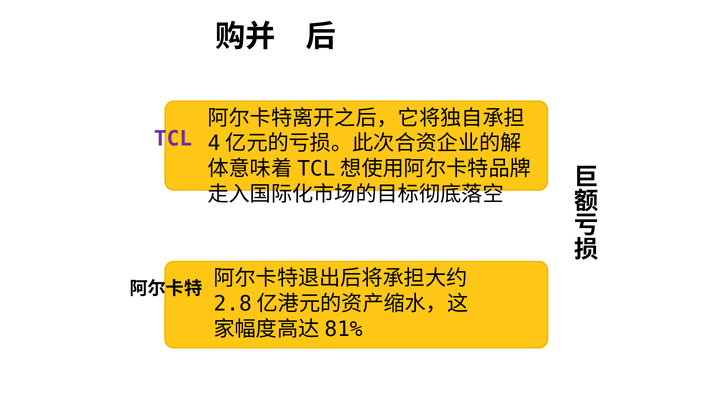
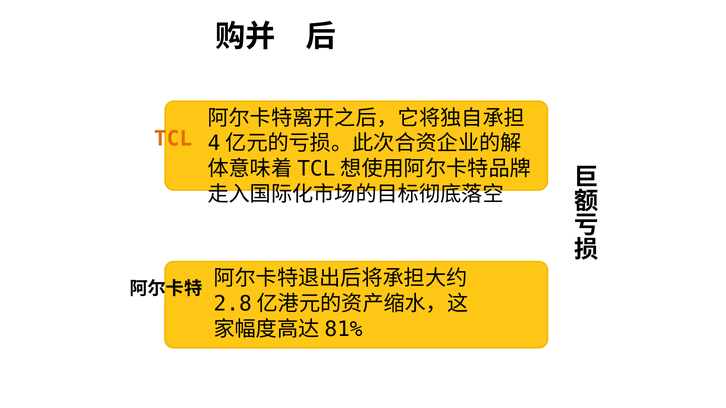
TCL colour: purple -> orange
